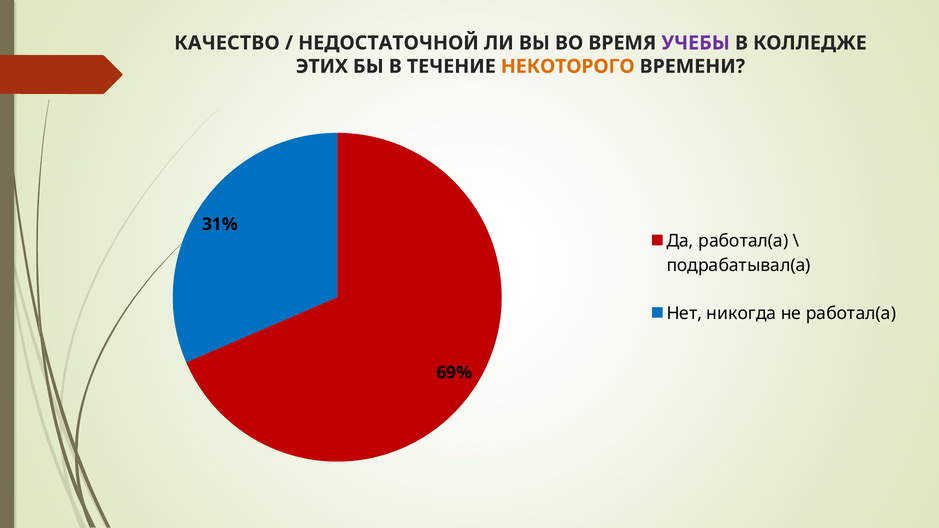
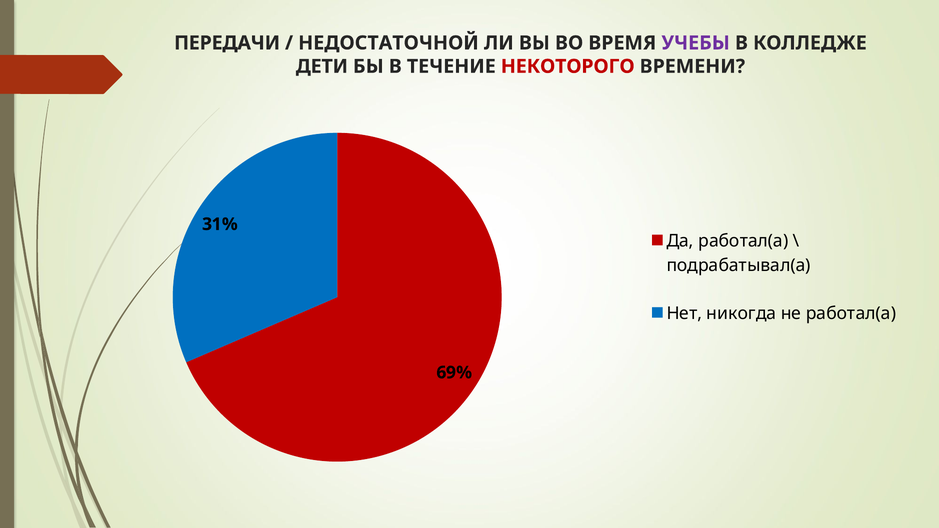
КАЧЕСТВО: КАЧЕСТВО -> ПЕРЕДАЧИ
ЭТИХ: ЭТИХ -> ДЕТИ
НЕКОТОРОГО colour: orange -> red
